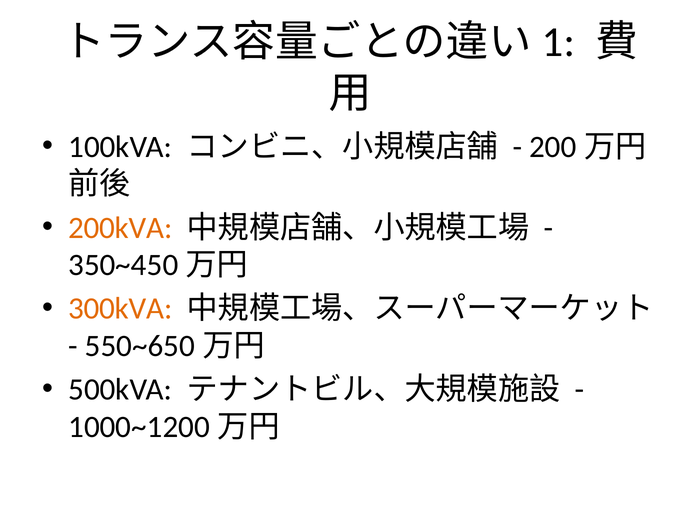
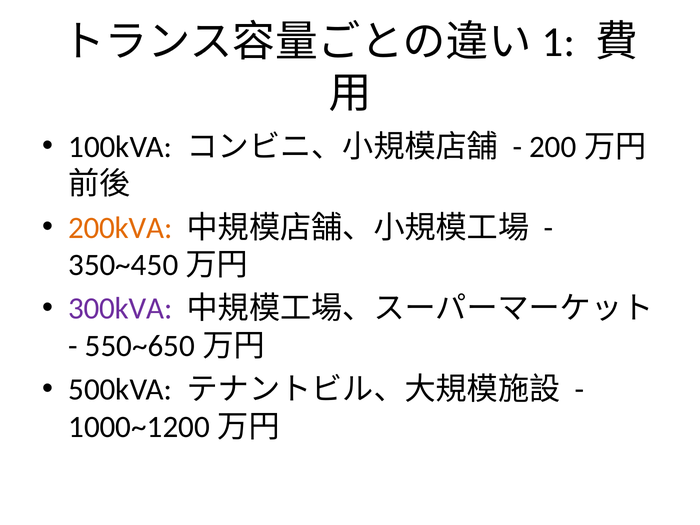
300kVA colour: orange -> purple
